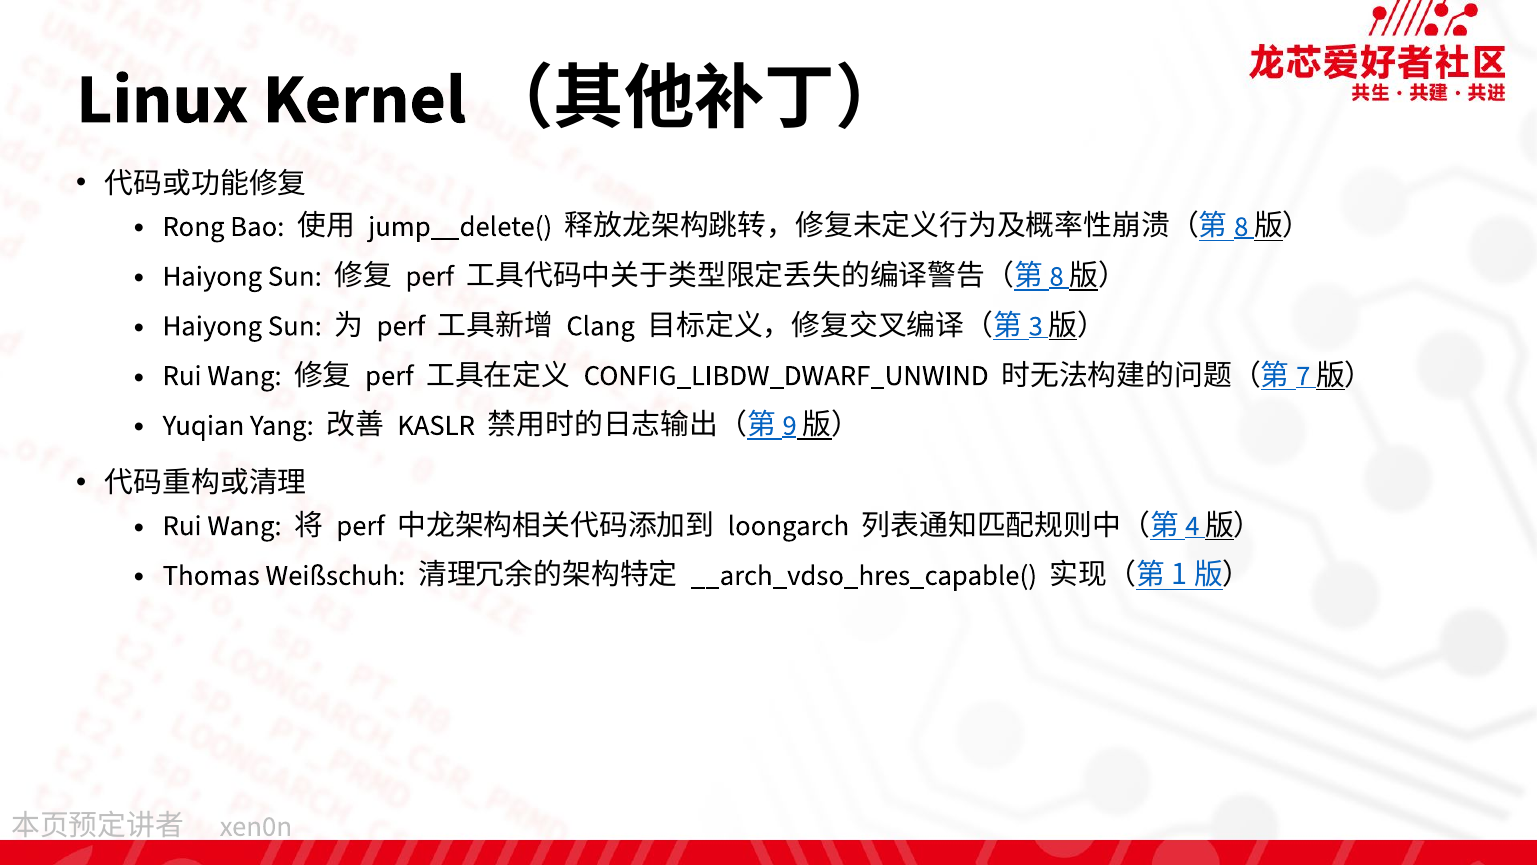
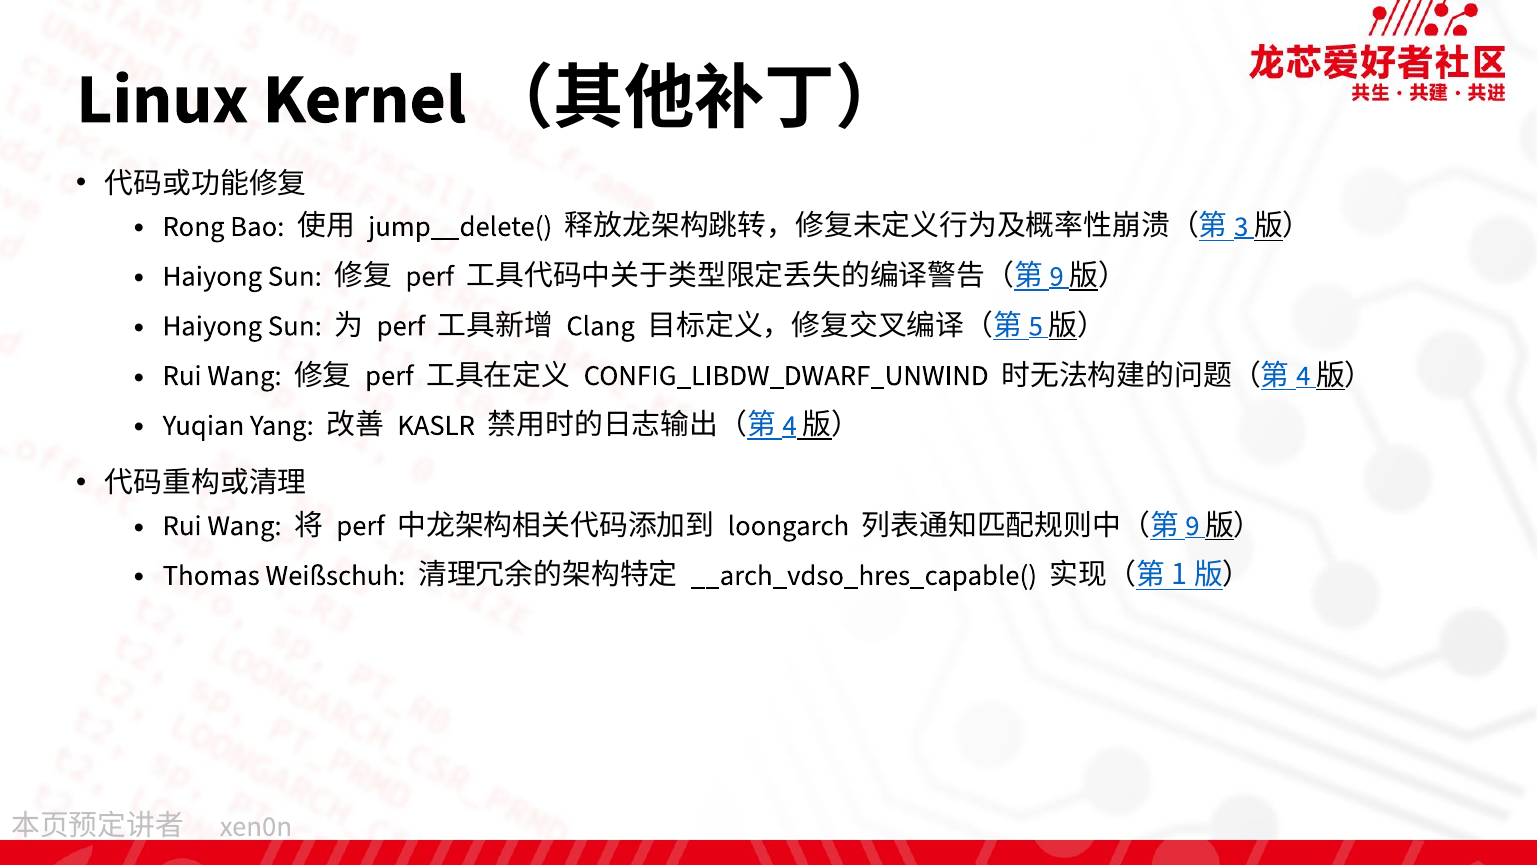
8 at (1241, 226): 8 -> 3
8 at (1057, 276): 8 -> 9
3: 3 -> 5
7 at (1303, 375): 7 -> 4
9 at (790, 425): 9 -> 4
4 at (1192, 525): 4 -> 9
